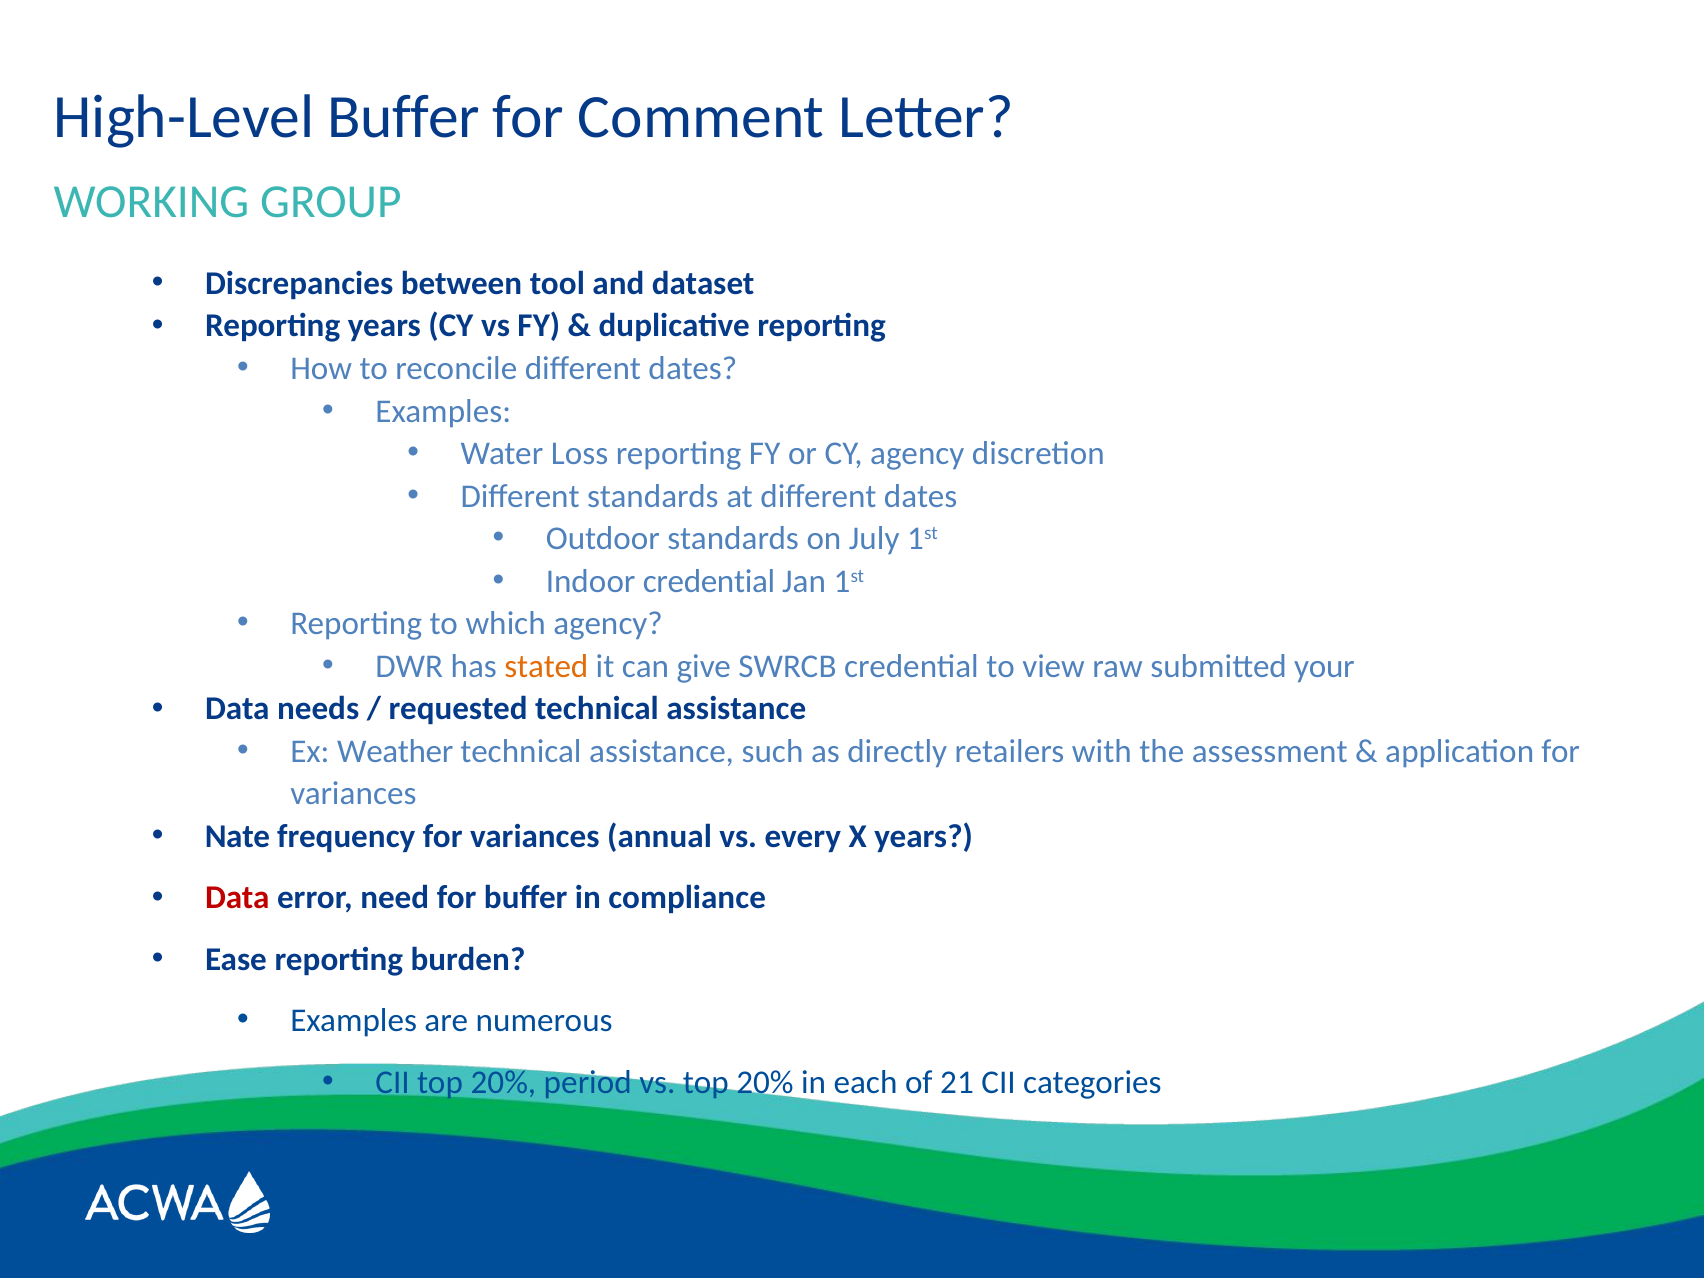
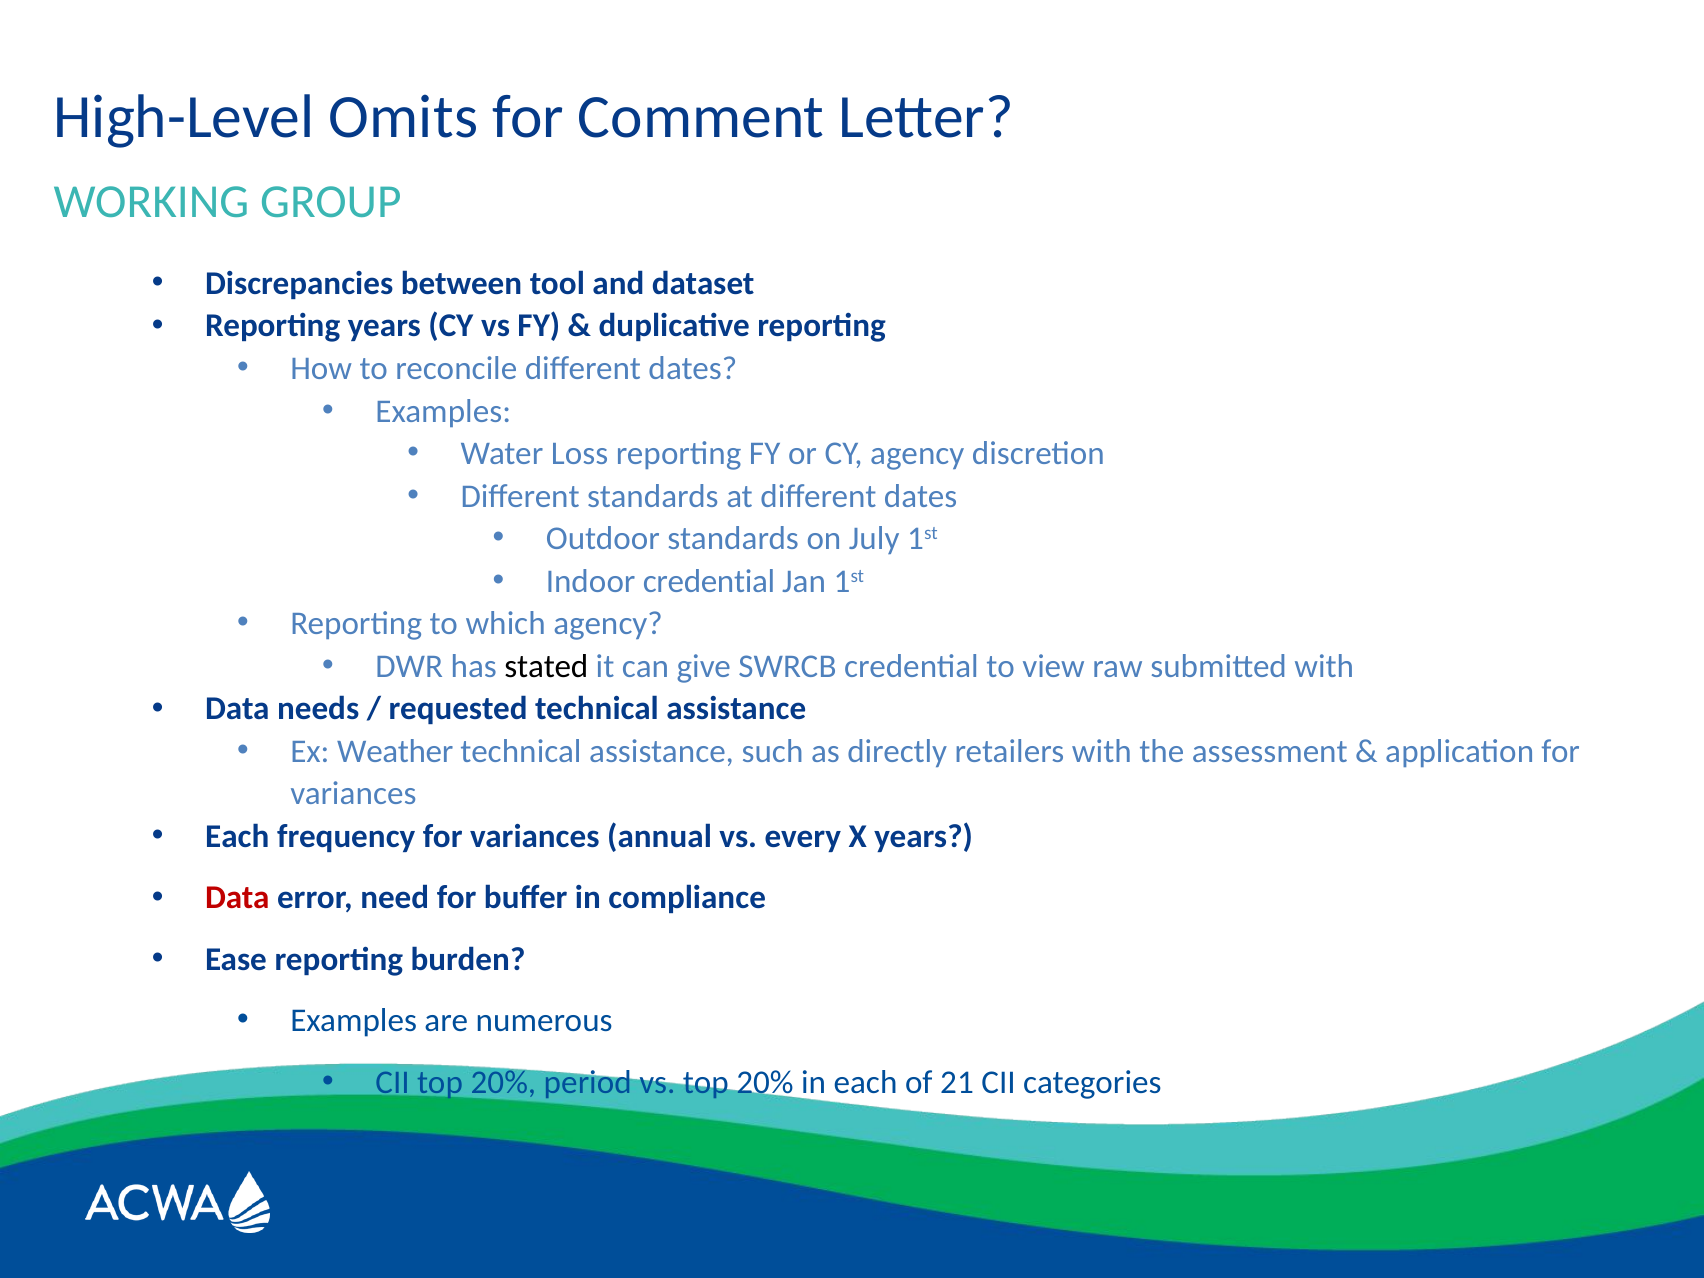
High-Level Buffer: Buffer -> Omits
stated colour: orange -> black
submitted your: your -> with
Nate at (237, 836): Nate -> Each
